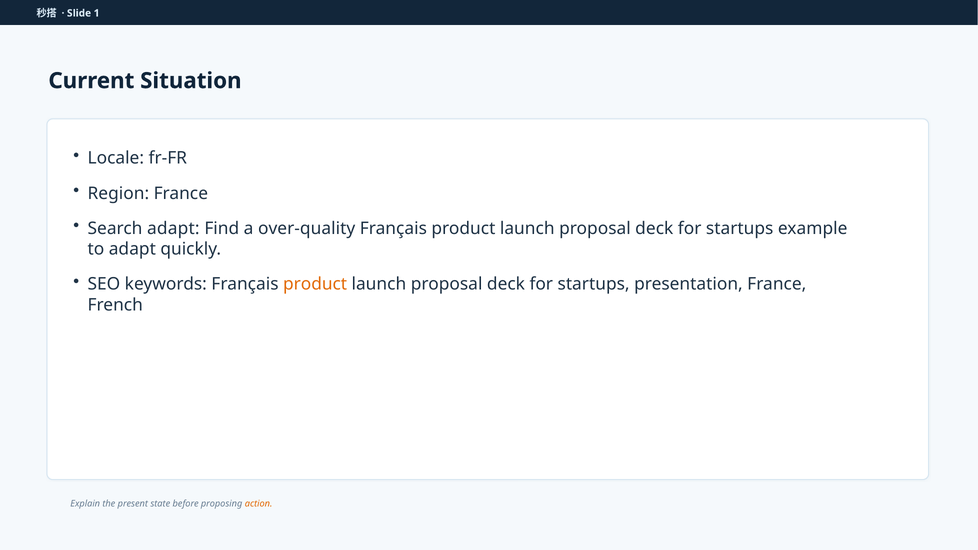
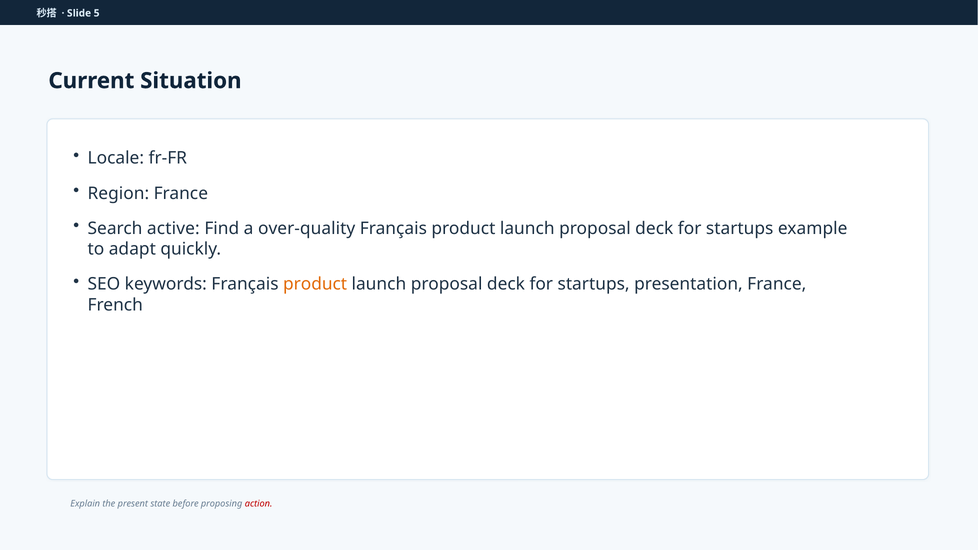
1: 1 -> 5
Search adapt: adapt -> active
action colour: orange -> red
